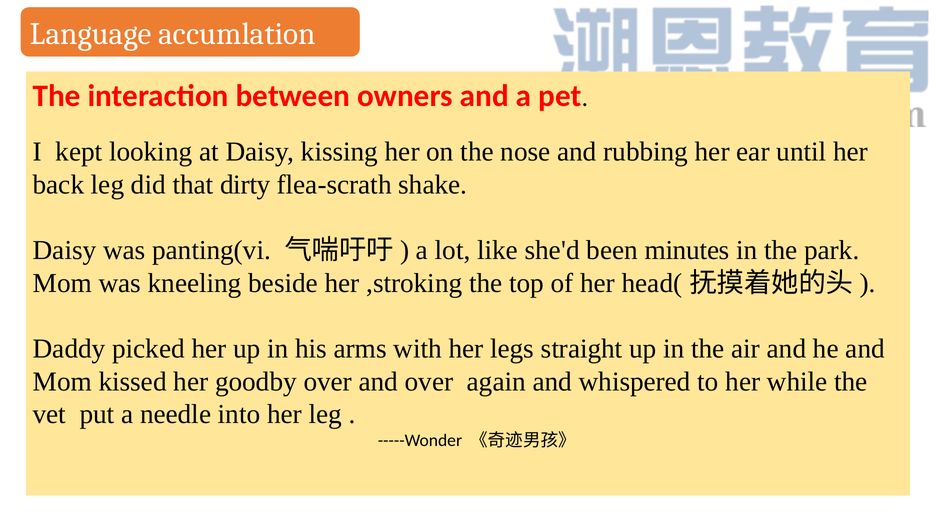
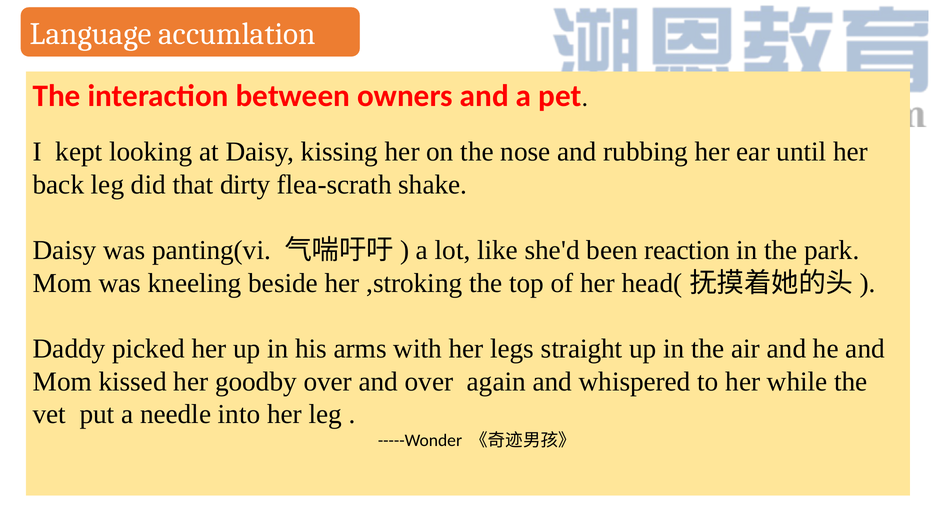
minutes: minutes -> reaction
